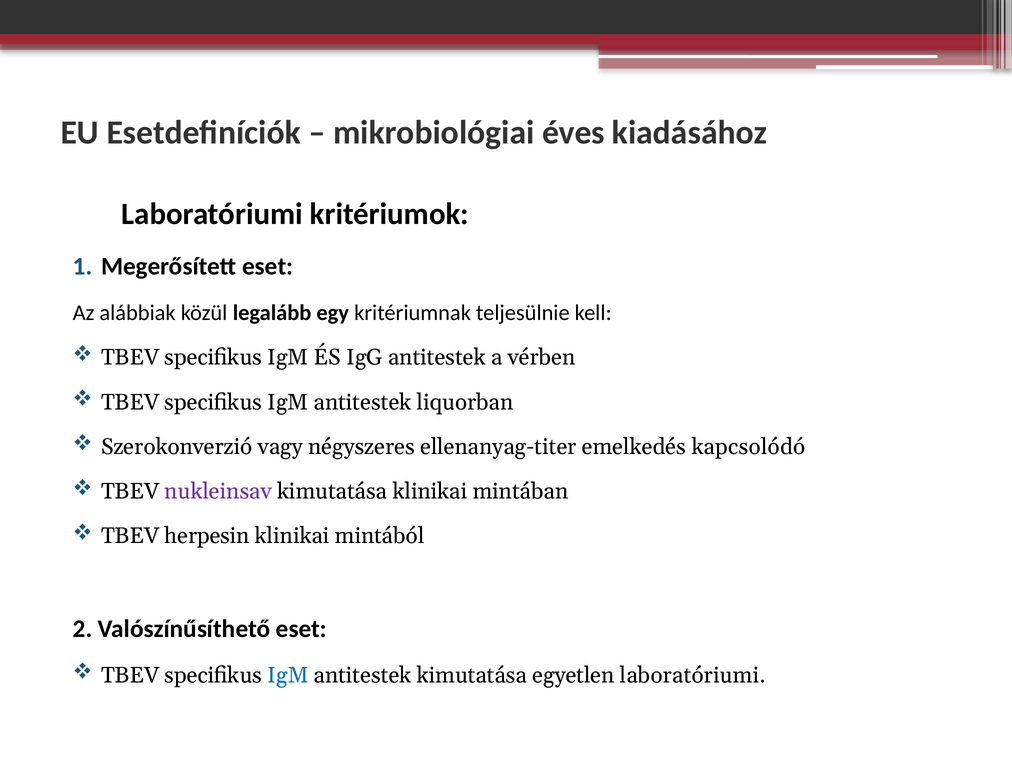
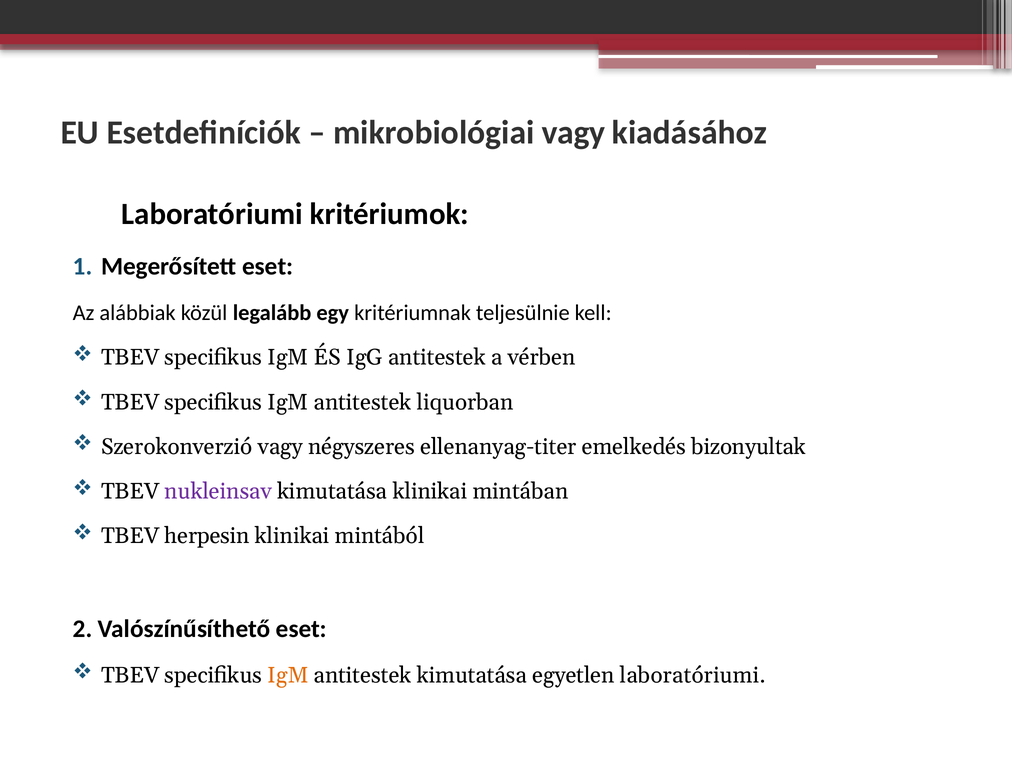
mikrobiológiai éves: éves -> vagy
kapcsolódó: kapcsolódó -> bizonyultak
IgM at (288, 675) colour: blue -> orange
